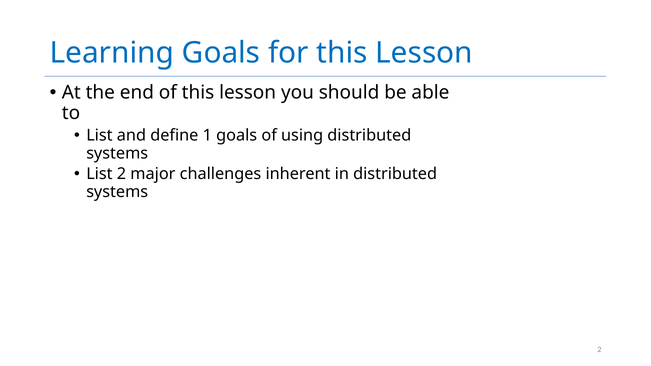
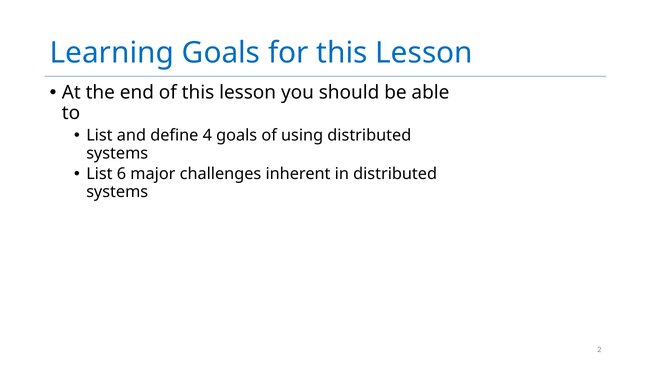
1: 1 -> 4
List 2: 2 -> 6
